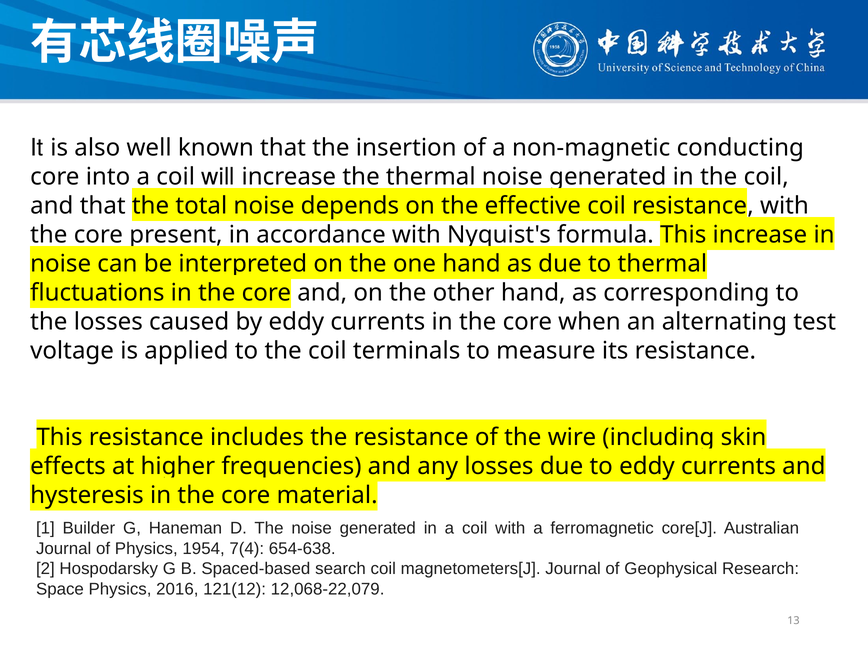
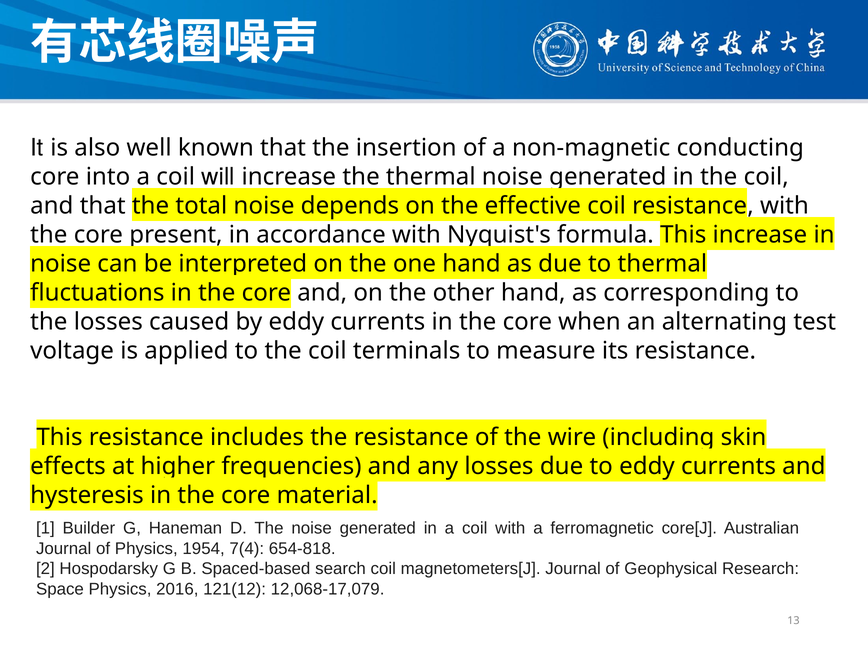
654-638: 654-638 -> 654-818
12,068-22,079: 12,068-22,079 -> 12,068-17,079
